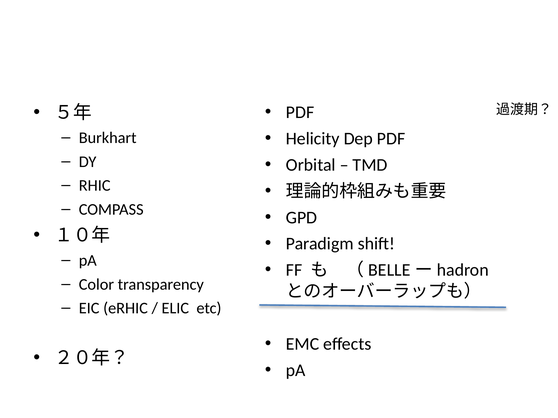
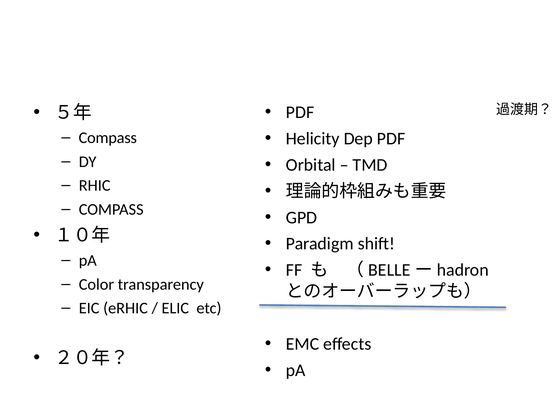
Burkhart at (108, 138): Burkhart -> Compass
